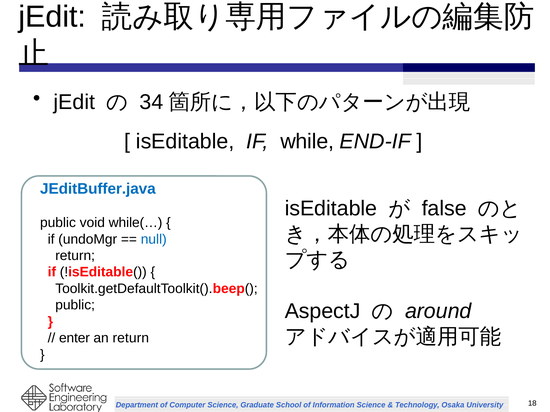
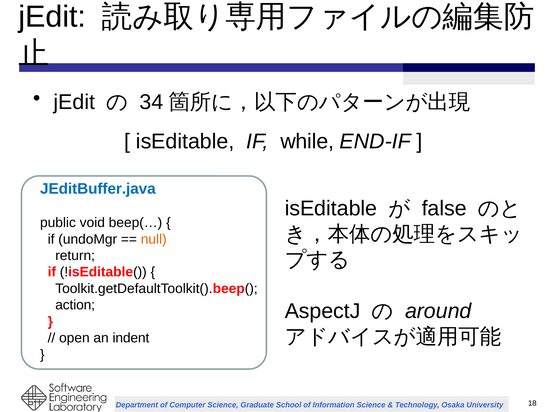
while(…: while(… -> beep(…
null colour: blue -> orange
public at (75, 305): public -> action
enter: enter -> open
an return: return -> indent
